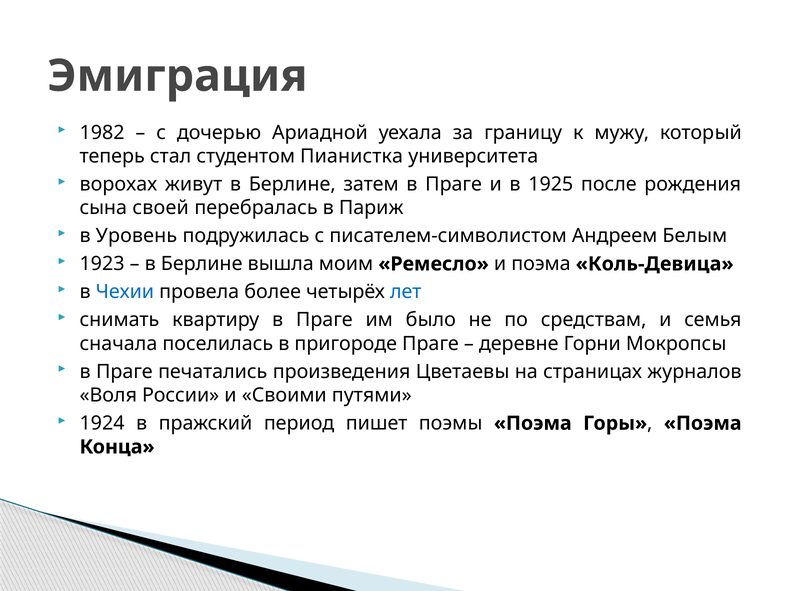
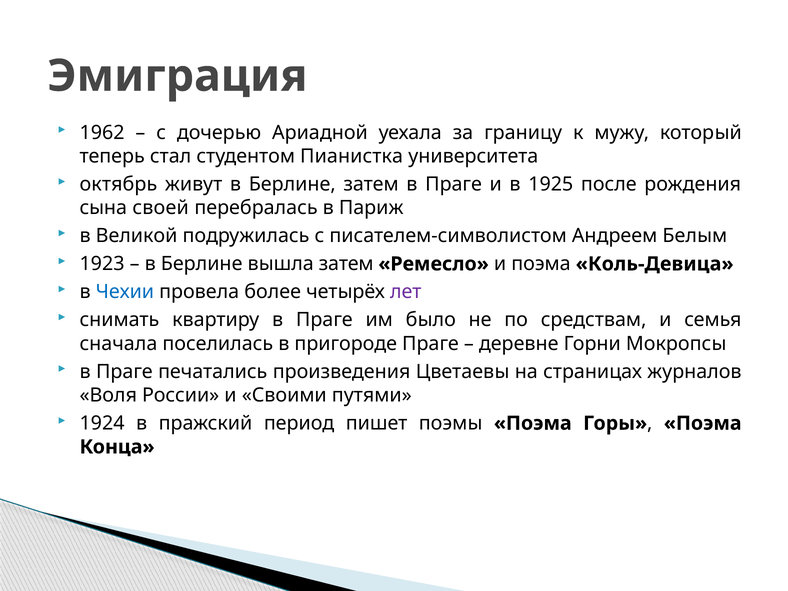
1982: 1982 -> 1962
ворохах: ворохах -> октябрь
Уровень: Уровень -> Великой
вышла моим: моим -> затем
лет colour: blue -> purple
